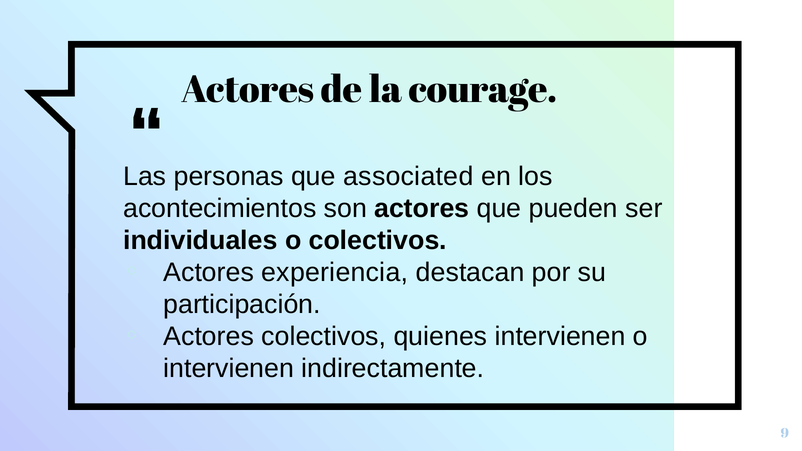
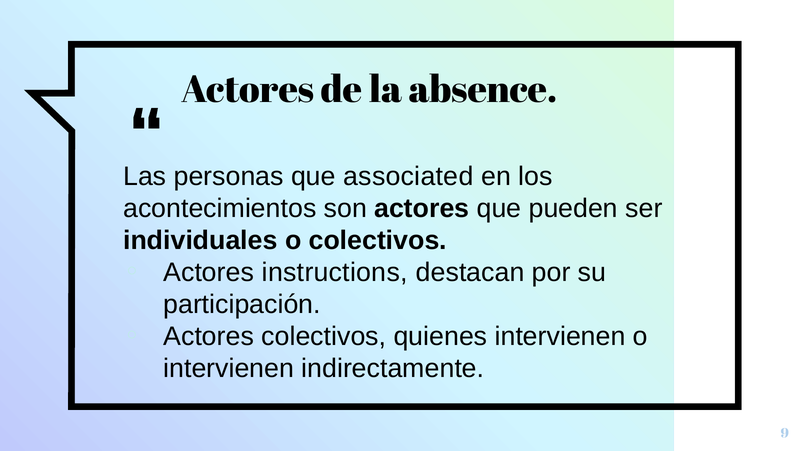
courage: courage -> absence
experiencia: experiencia -> instructions
